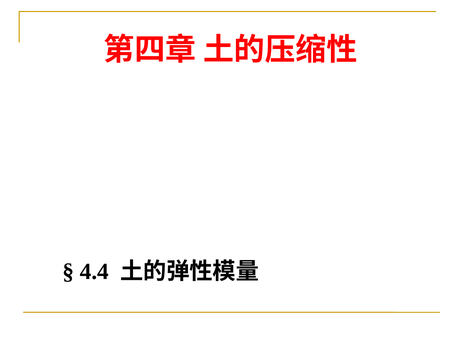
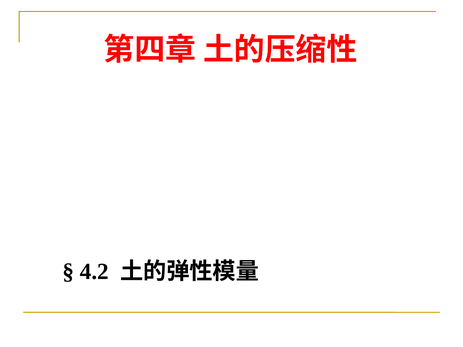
4.4 at (94, 272): 4.4 -> 4.2
